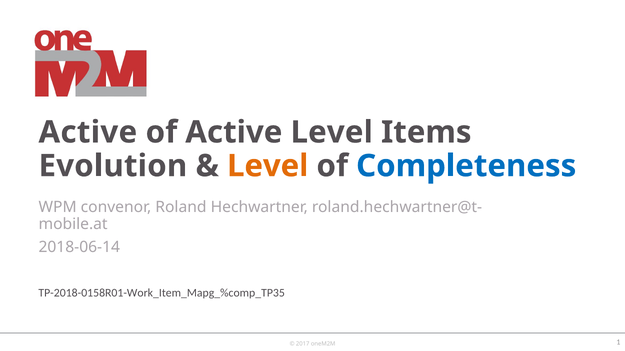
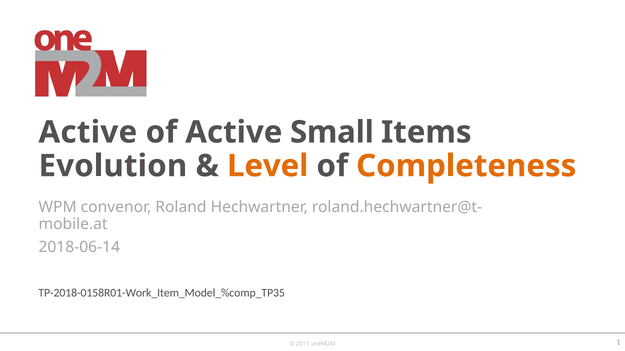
Active Level: Level -> Small
Completeness colour: blue -> orange
TP-2018-0158R01-Work_Item_Mapg_%comp_TP35: TP-2018-0158R01-Work_Item_Mapg_%comp_TP35 -> TP-2018-0158R01-Work_Item_Model_%comp_TP35
